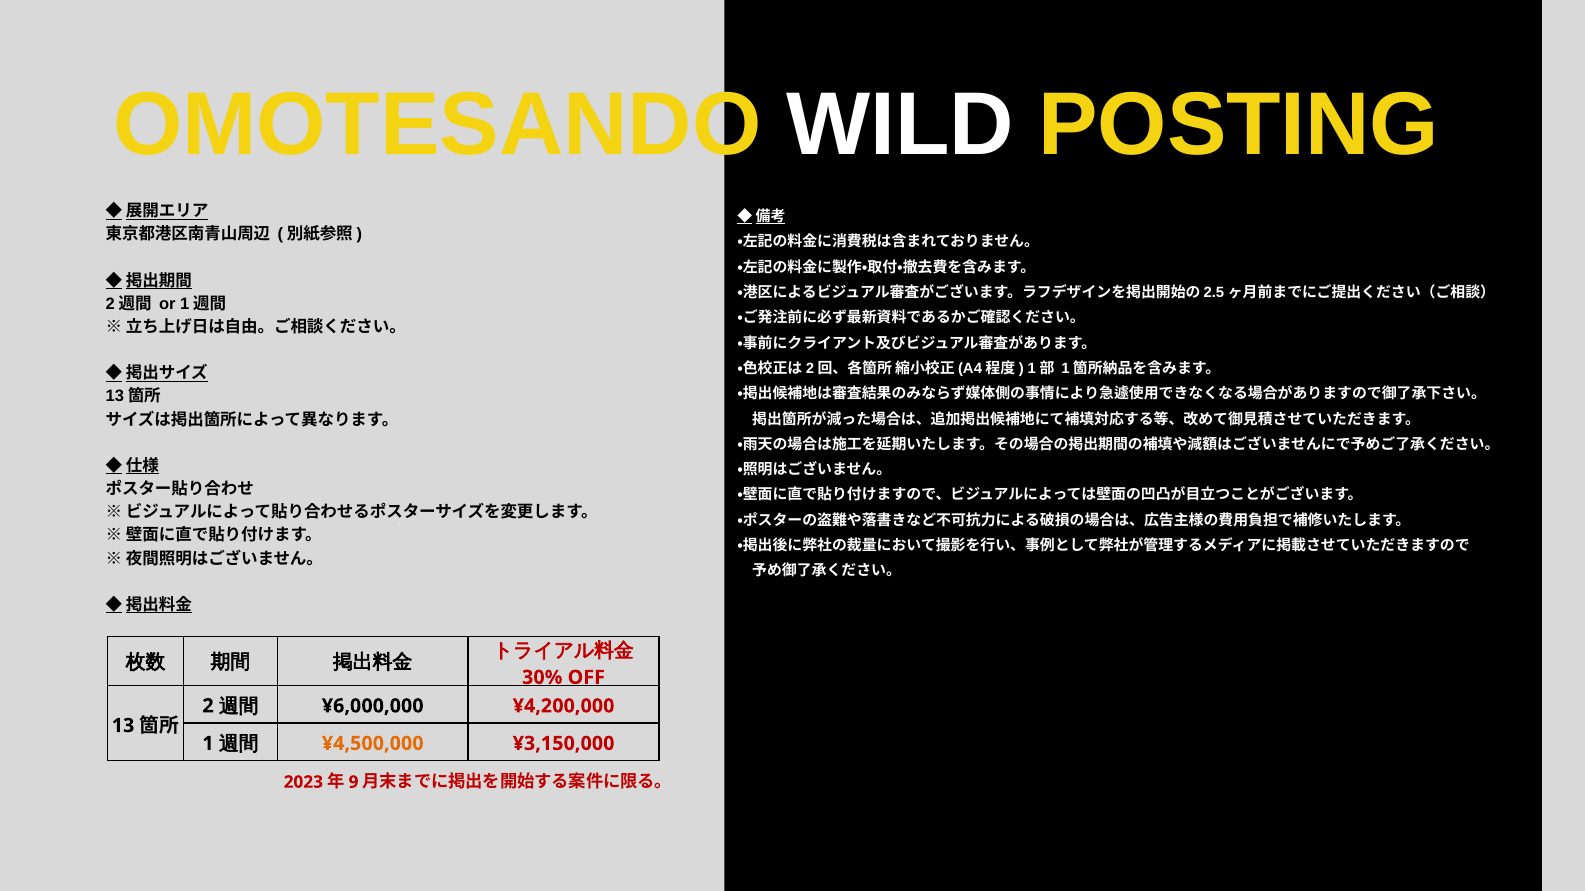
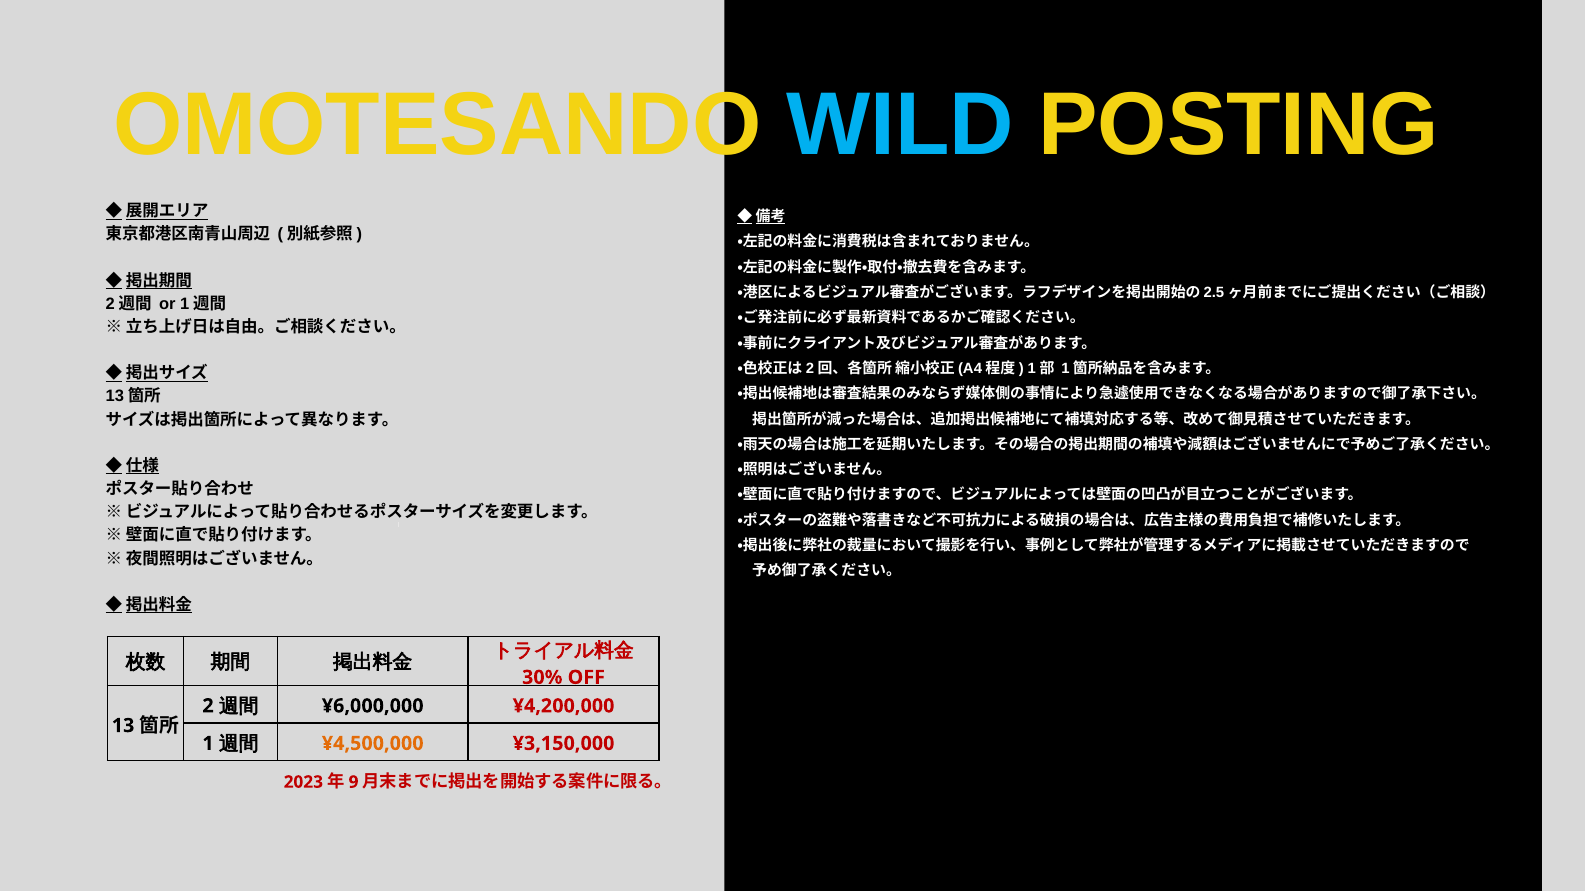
WILD colour: white -> light blue
